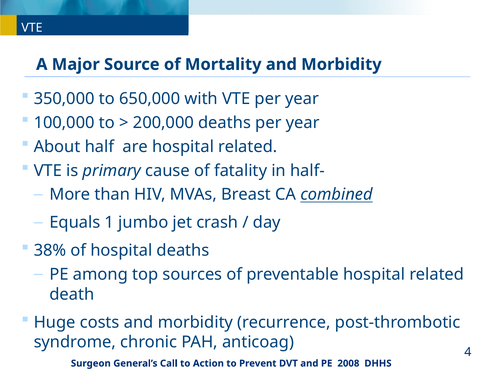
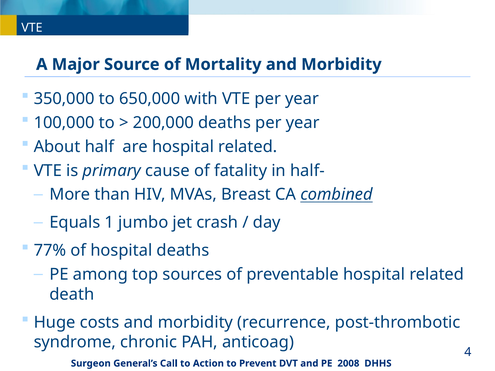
38%: 38% -> 77%
